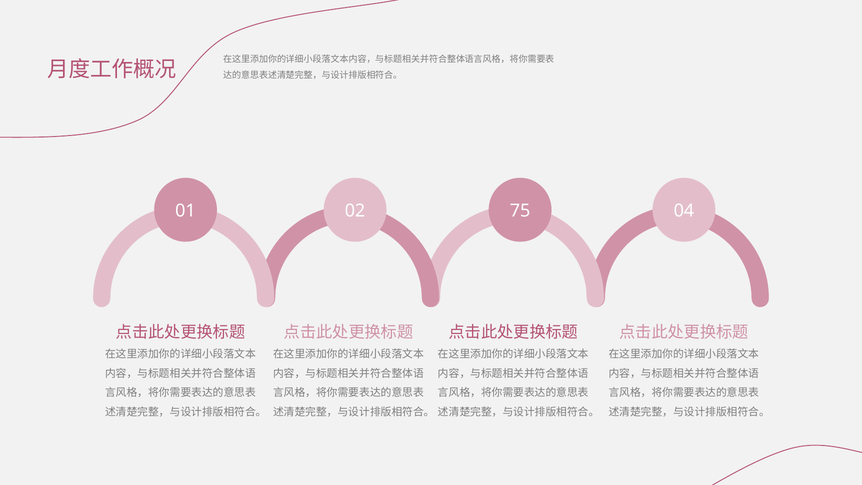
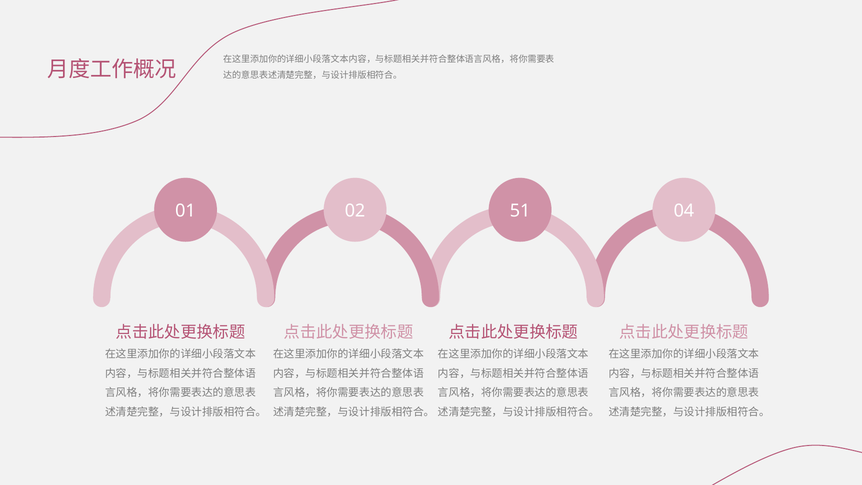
75: 75 -> 51
